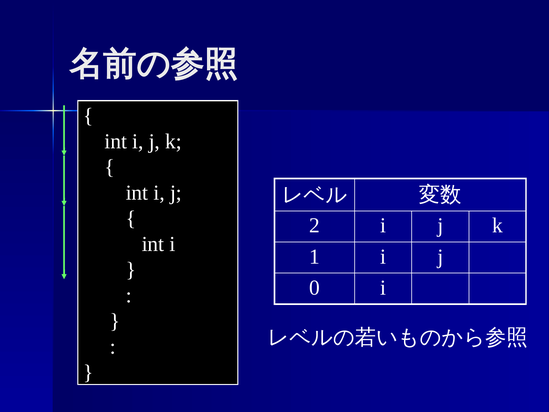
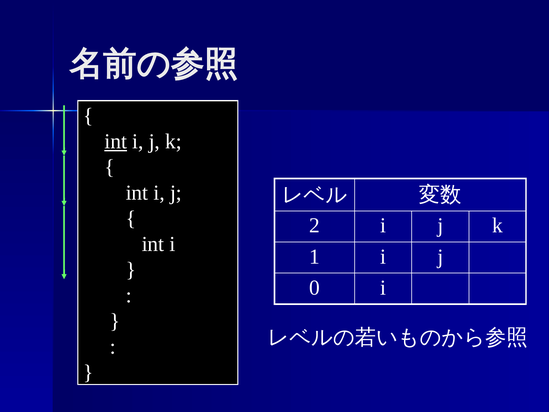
int at (116, 141) underline: none -> present
